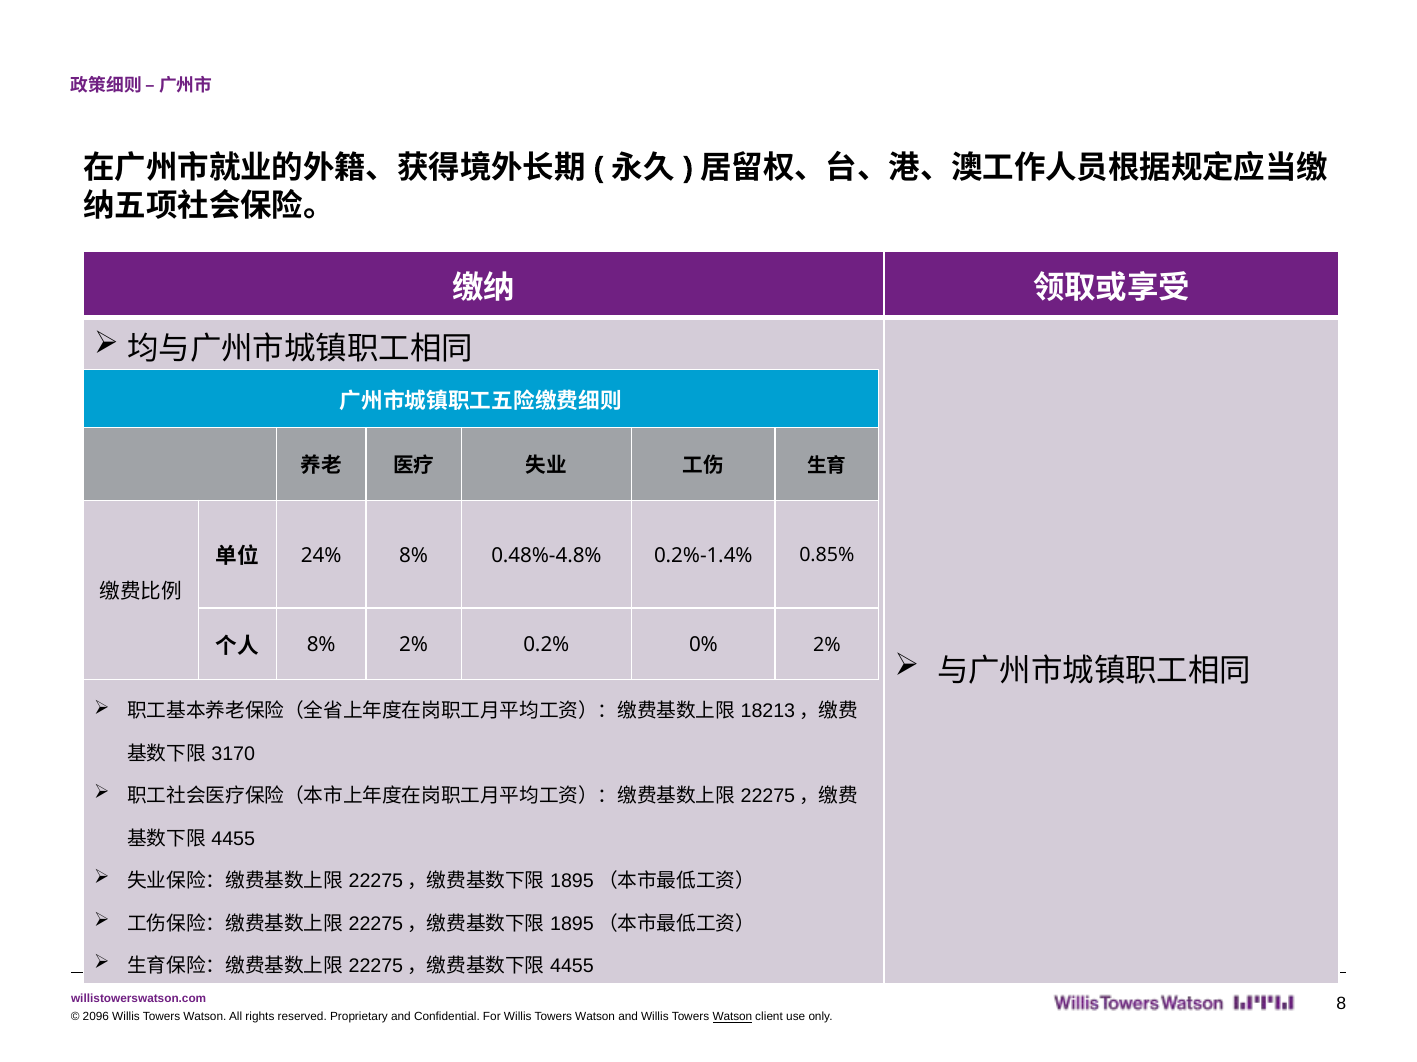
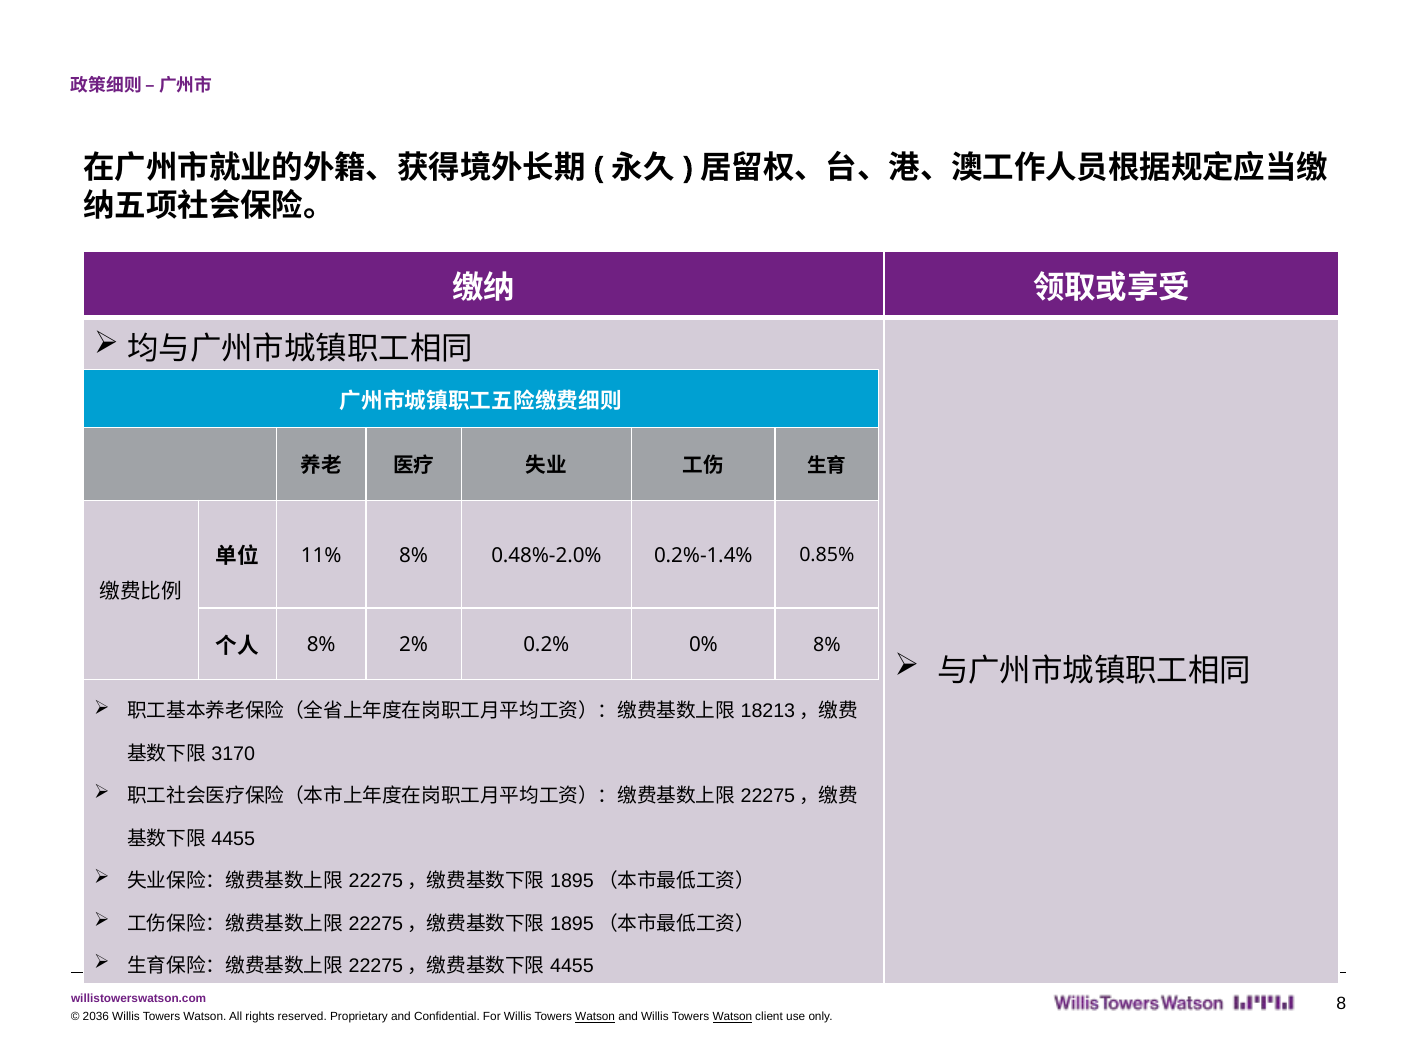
24%: 24% -> 11%
0.48%-4.8%: 0.48%-4.8% -> 0.48%-2.0%
0% 2%: 2% -> 8%
2096: 2096 -> 2036
Watson at (595, 1018) underline: none -> present
